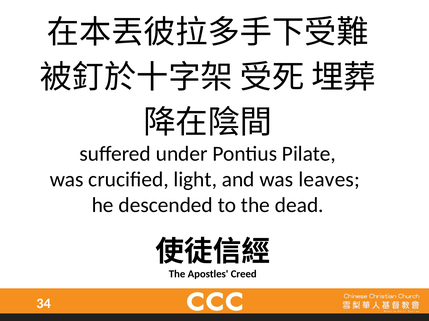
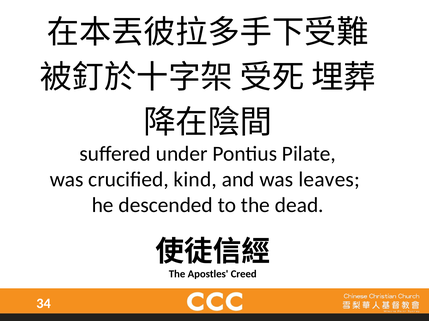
light: light -> kind
